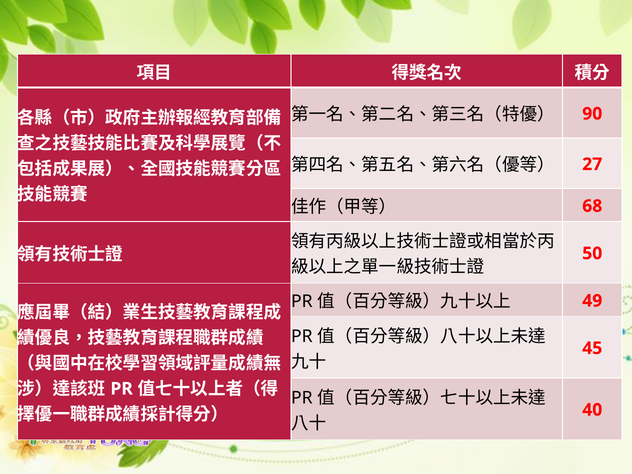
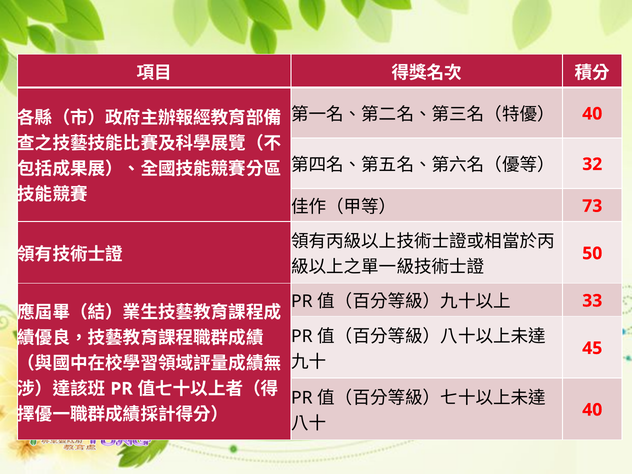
90 at (592, 114): 90 -> 40
27: 27 -> 32
68: 68 -> 73
49: 49 -> 33
